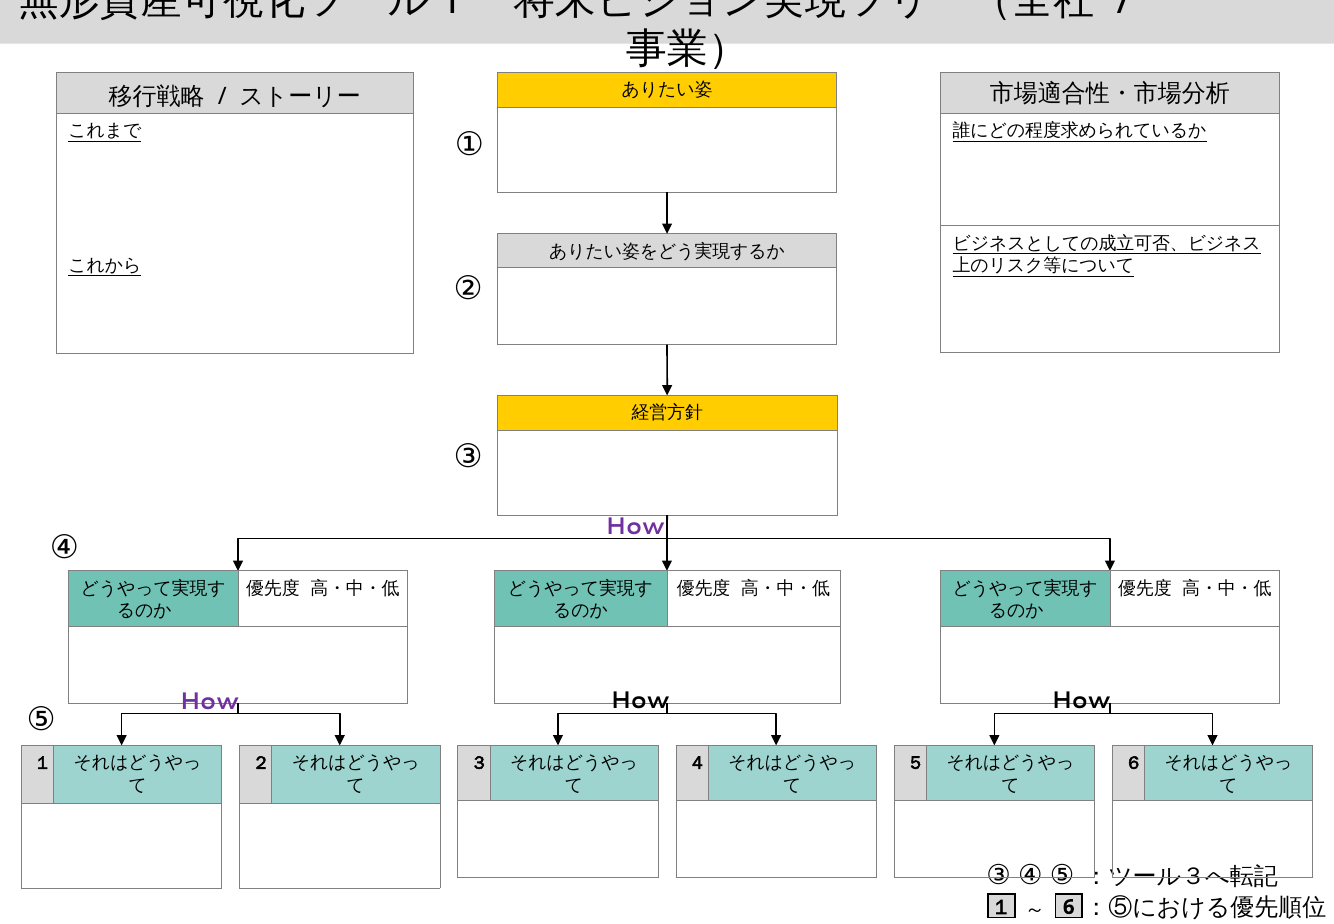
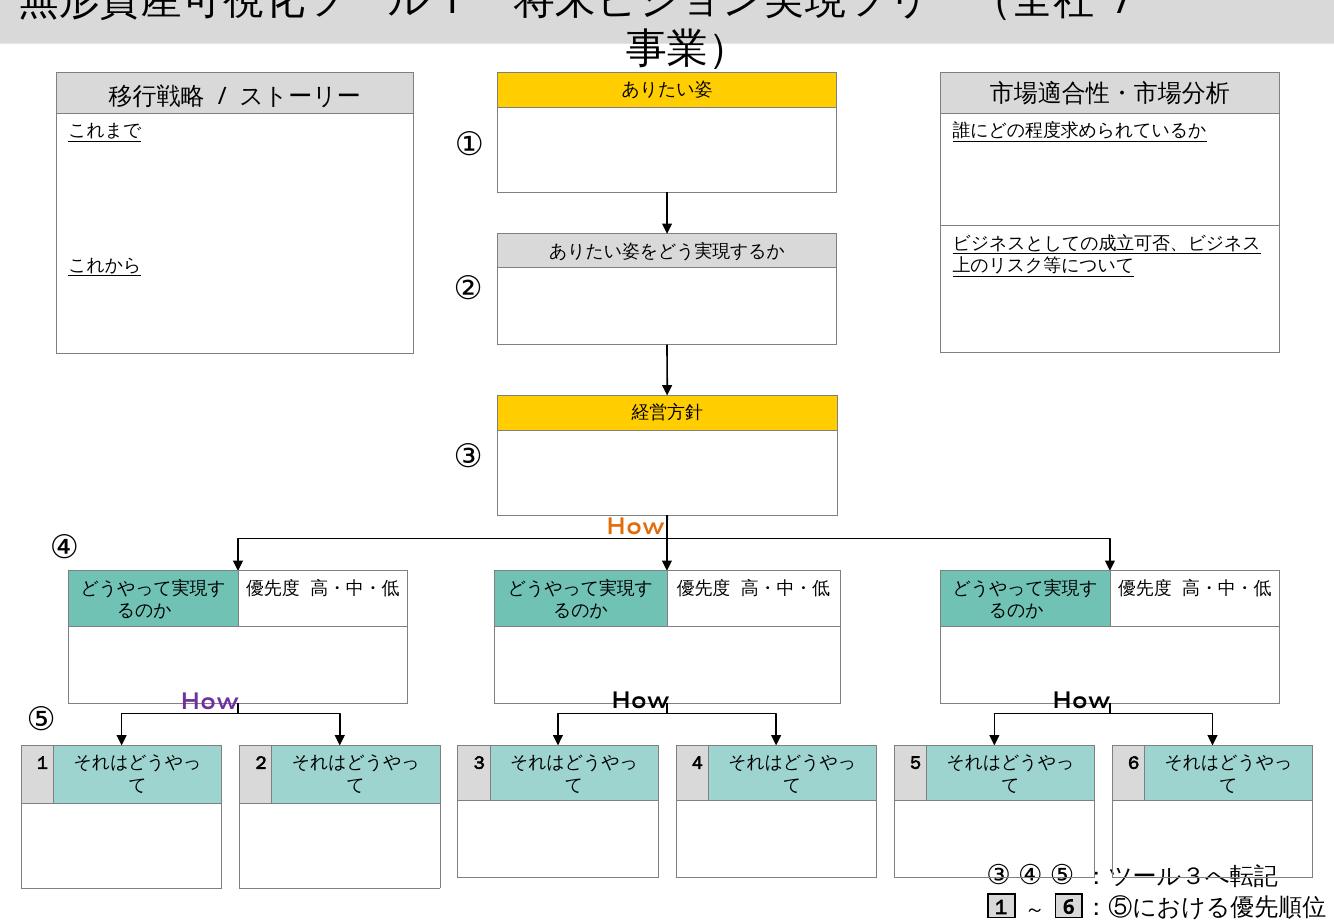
How at (635, 526) colour: purple -> orange
